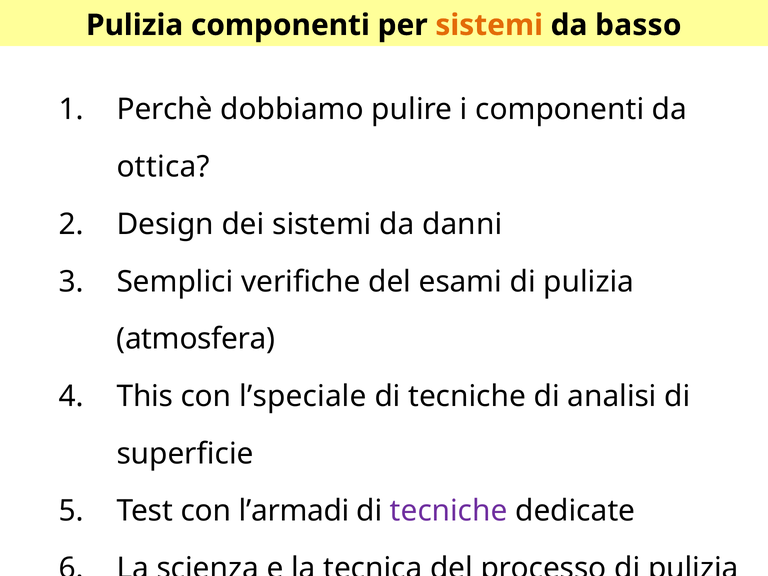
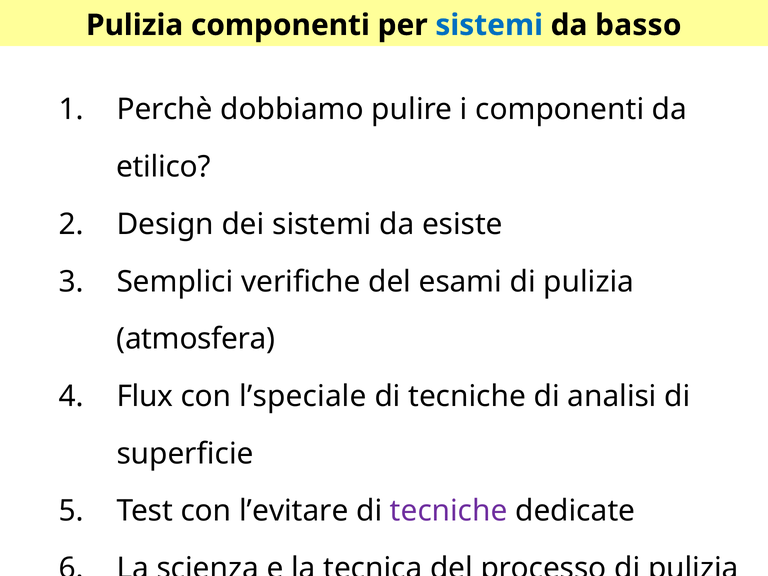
sistemi at (489, 25) colour: orange -> blue
ottica: ottica -> etilico
danni: danni -> esiste
This: This -> Flux
l’armadi: l’armadi -> l’evitare
